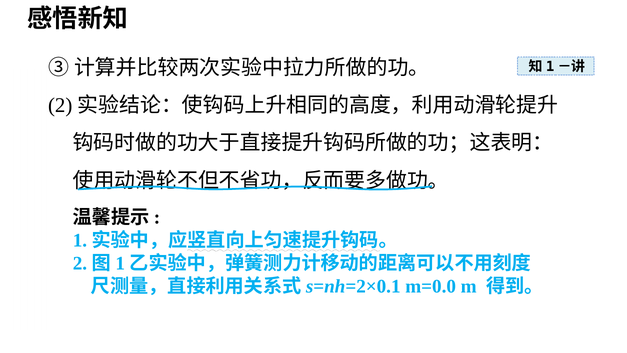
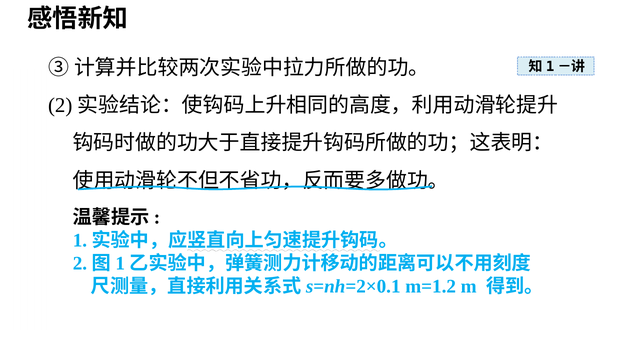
m=0.0: m=0.0 -> m=1.2
